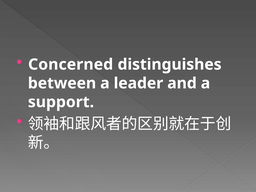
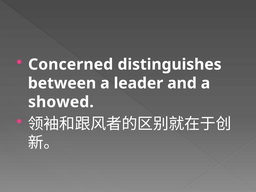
support: support -> showed
